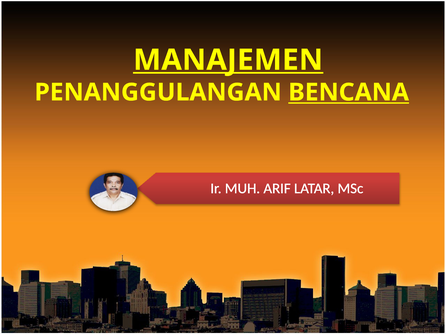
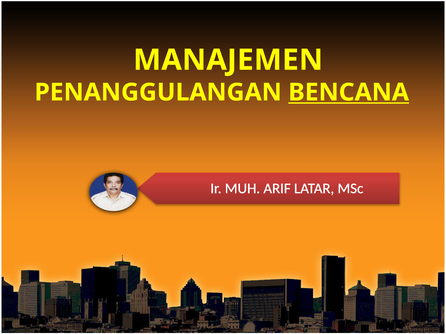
MANAJEMEN underline: present -> none
